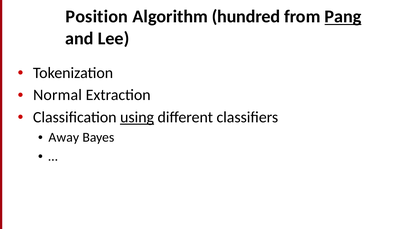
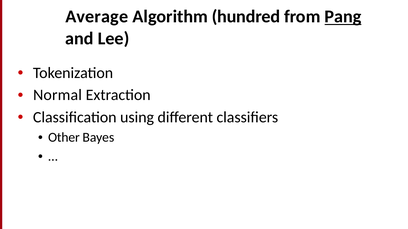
Position: Position -> Average
using underline: present -> none
Away: Away -> Other
